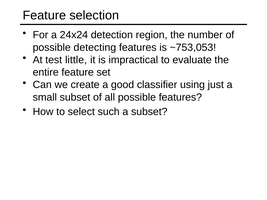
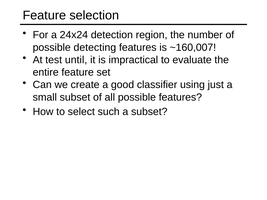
~753,053: ~753,053 -> ~160,007
little: little -> until
